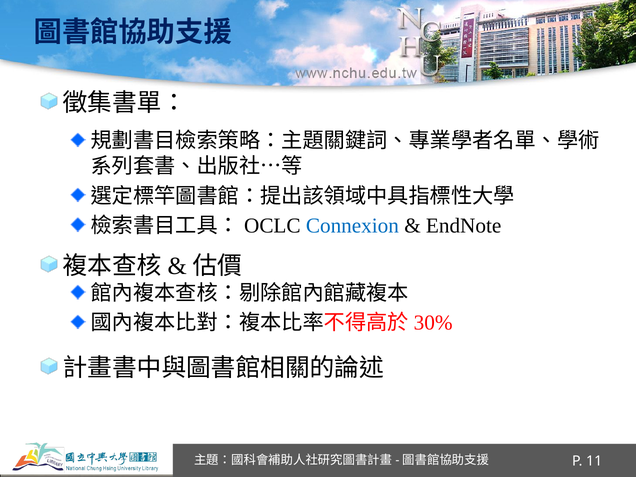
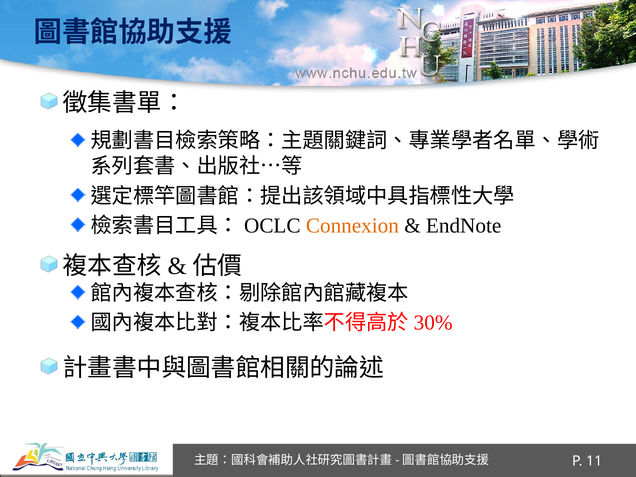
Connexion colour: blue -> orange
